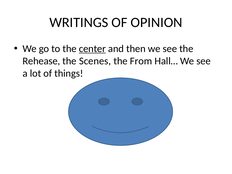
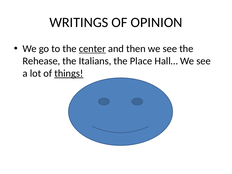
Scenes: Scenes -> Italians
From: From -> Place
things underline: none -> present
